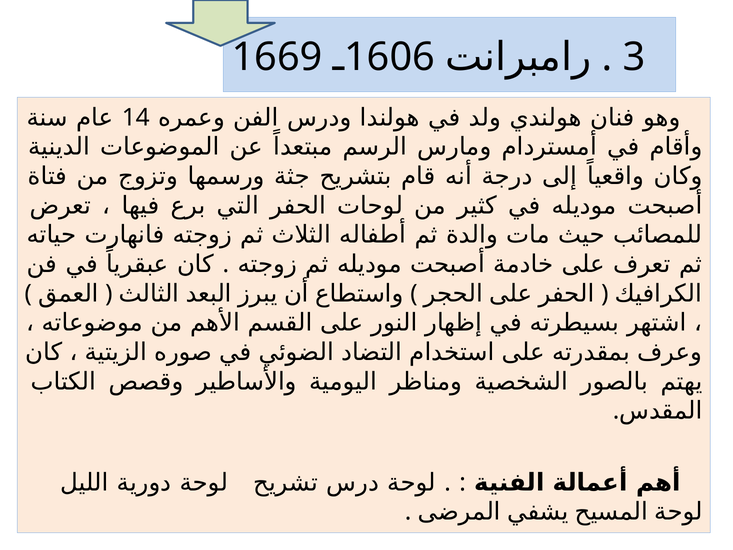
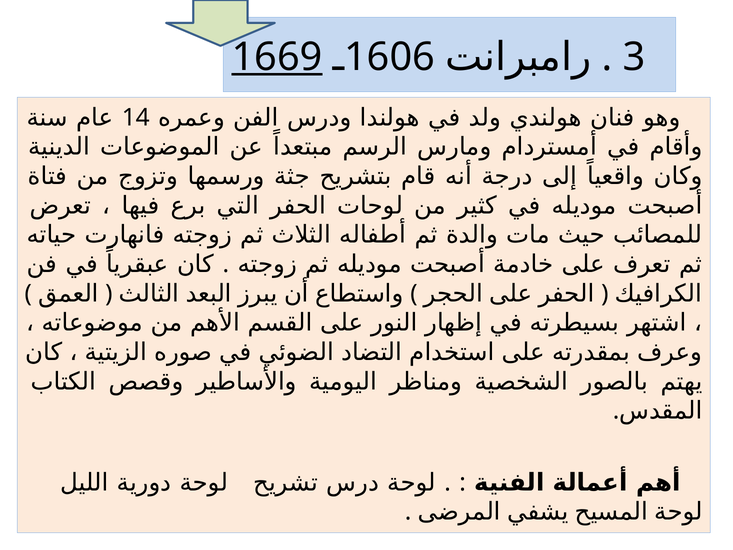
1669 underline: none -> present
